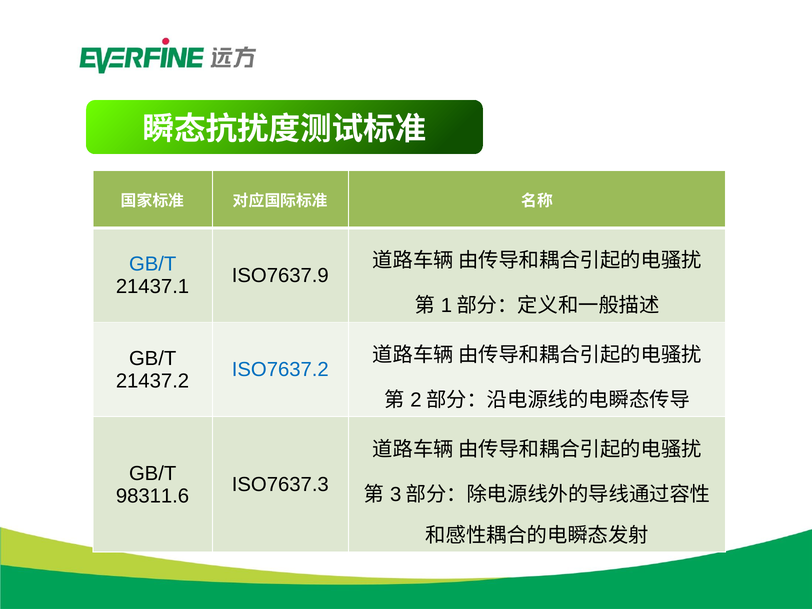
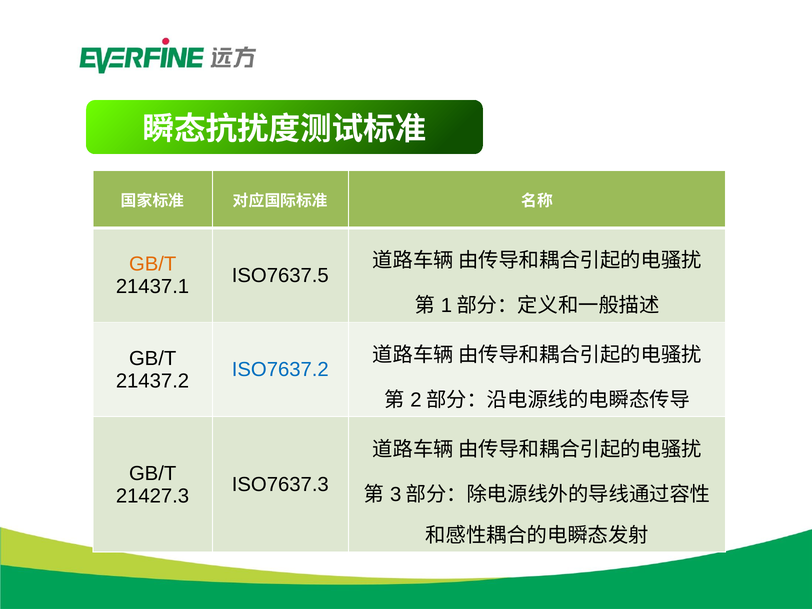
GB/T at (153, 264) colour: blue -> orange
ISO7637.9: ISO7637.9 -> ISO7637.5
98311.6: 98311.6 -> 21427.3
